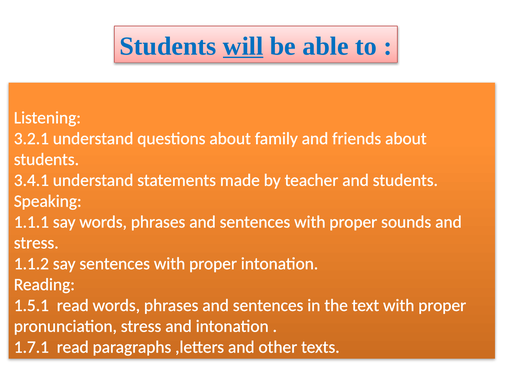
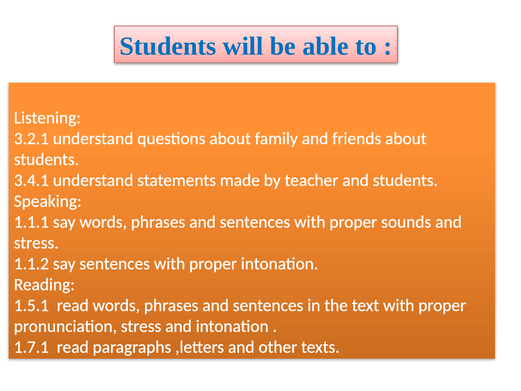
will underline: present -> none
